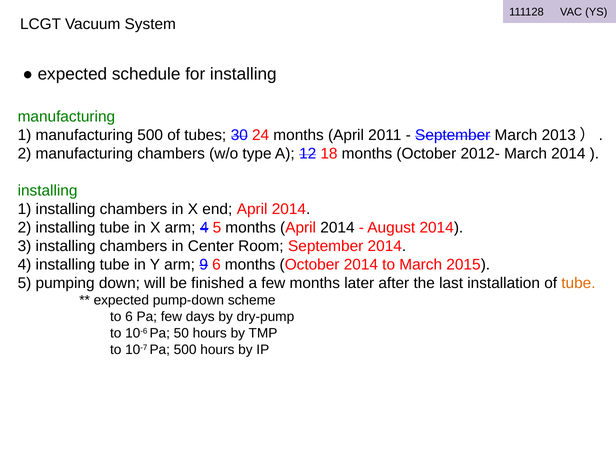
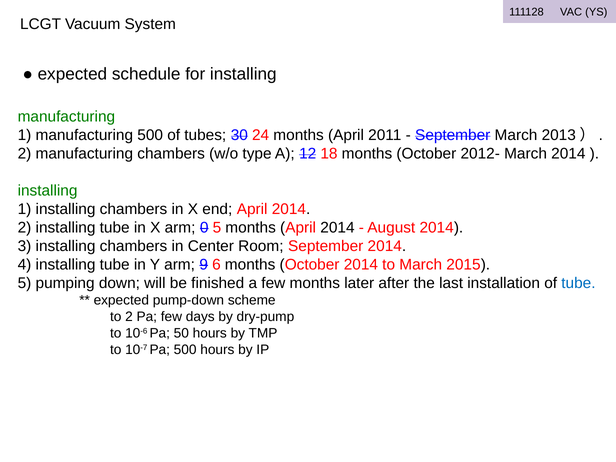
arm 4: 4 -> 0
tube at (578, 283) colour: orange -> blue
to 6: 6 -> 2
